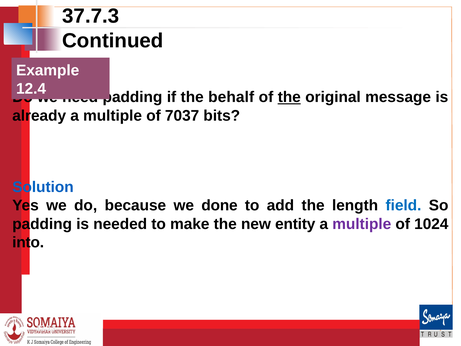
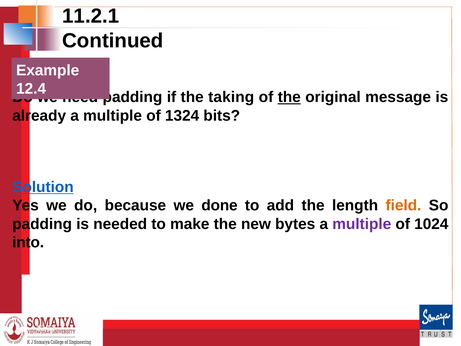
37.7.3: 37.7.3 -> 11.2.1
behalf: behalf -> taking
7037: 7037 -> 1324
Solution underline: none -> present
field colour: blue -> orange
entity: entity -> bytes
